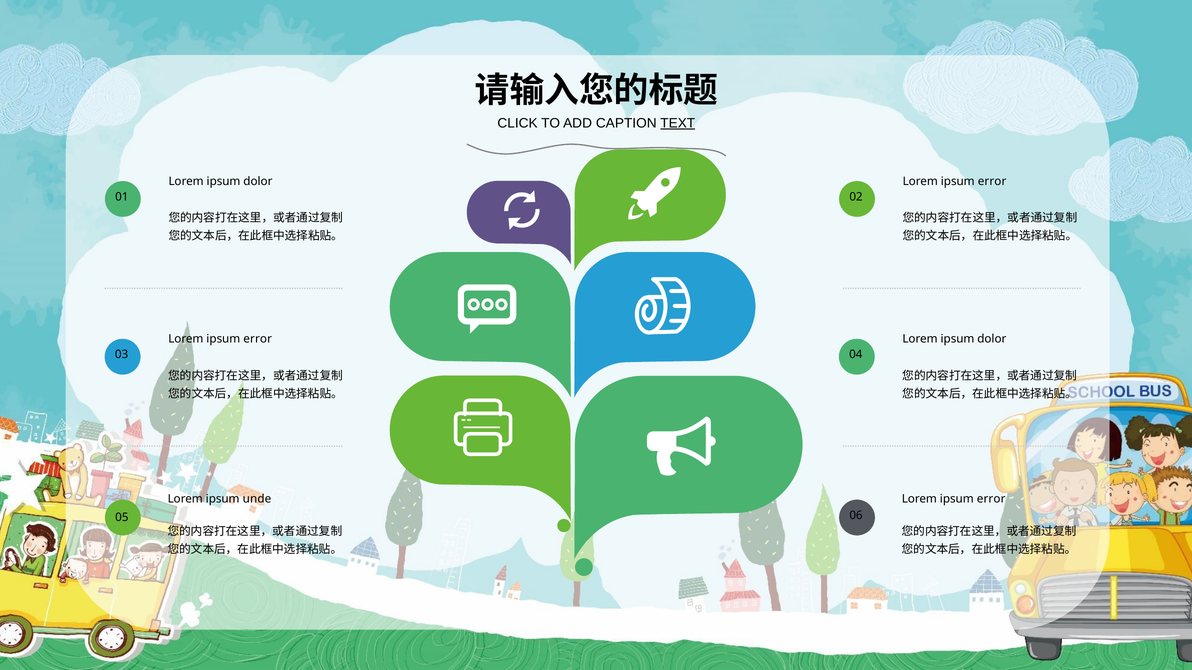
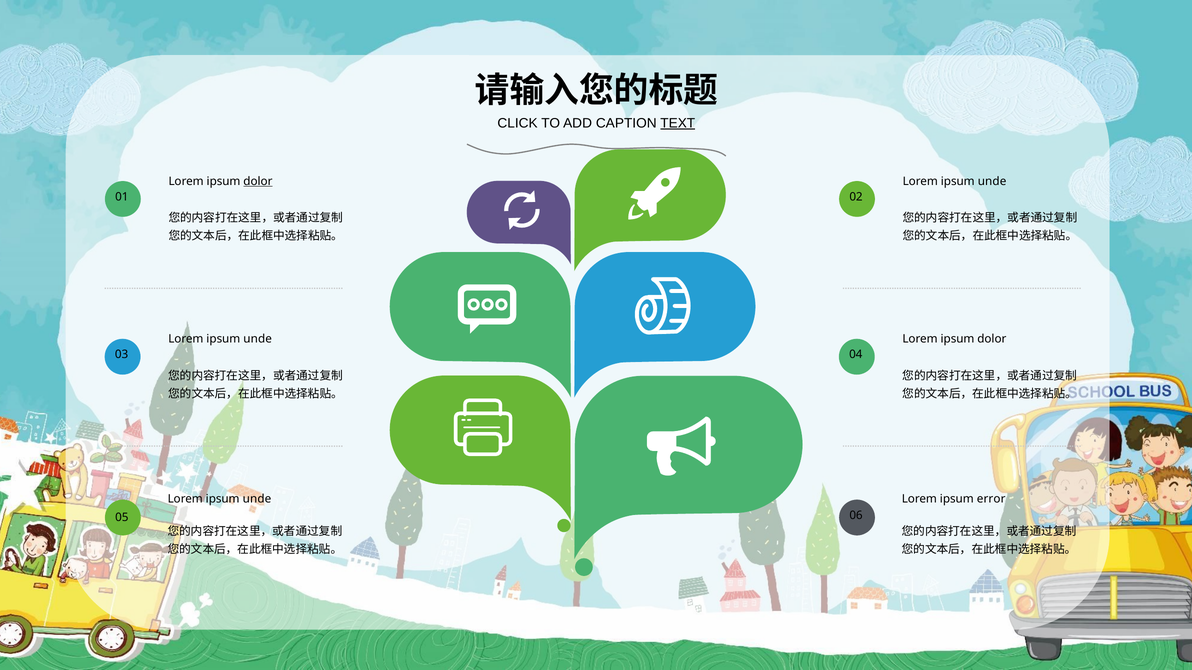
dolor at (258, 181) underline: none -> present
error at (992, 181): error -> unde
error at (258, 339): error -> unde
